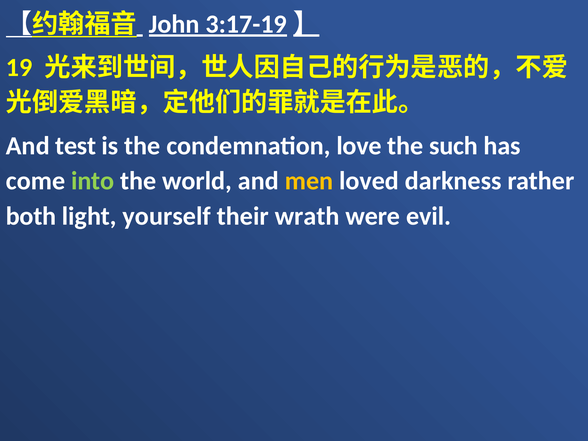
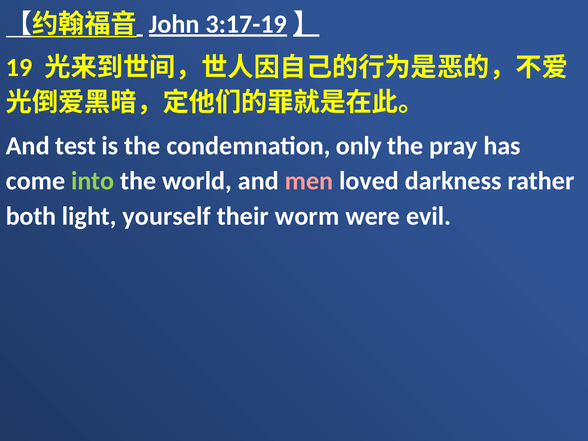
love: love -> only
such: such -> pray
men colour: yellow -> pink
wrath: wrath -> worm
